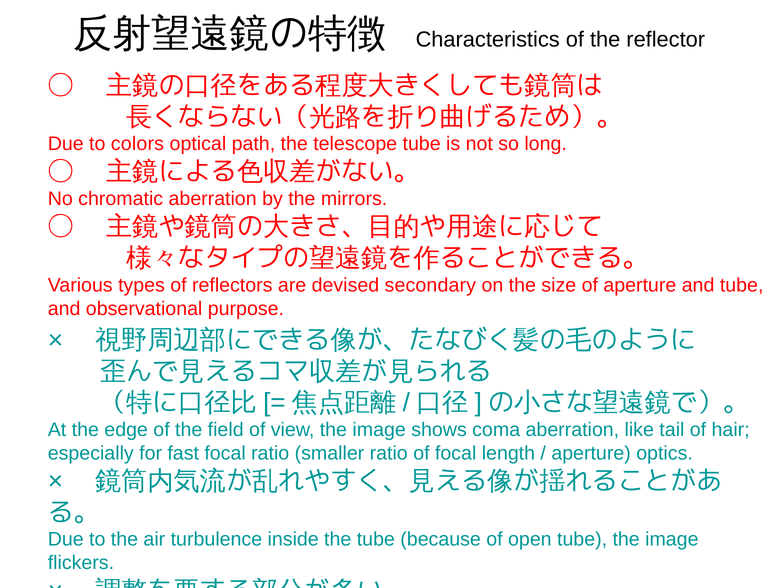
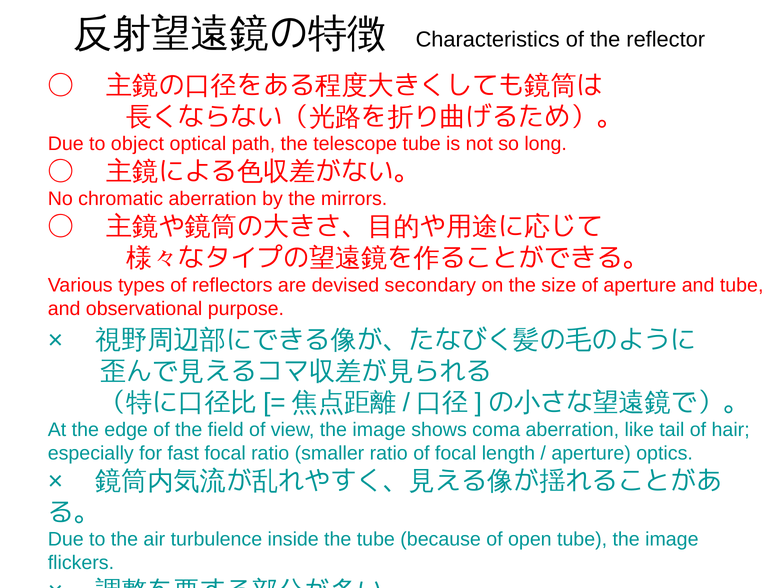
colors: colors -> object
